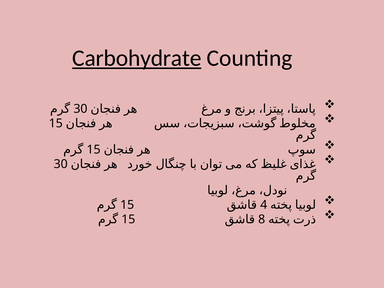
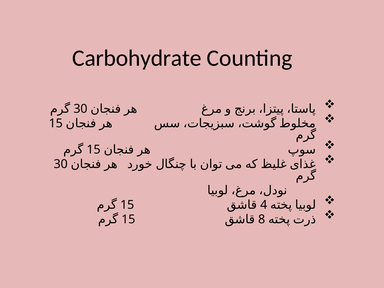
Carbohydrate underline: present -> none
